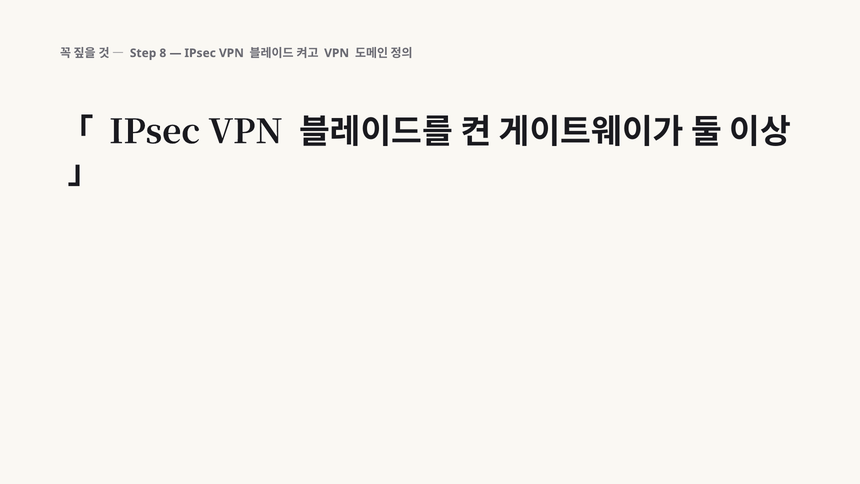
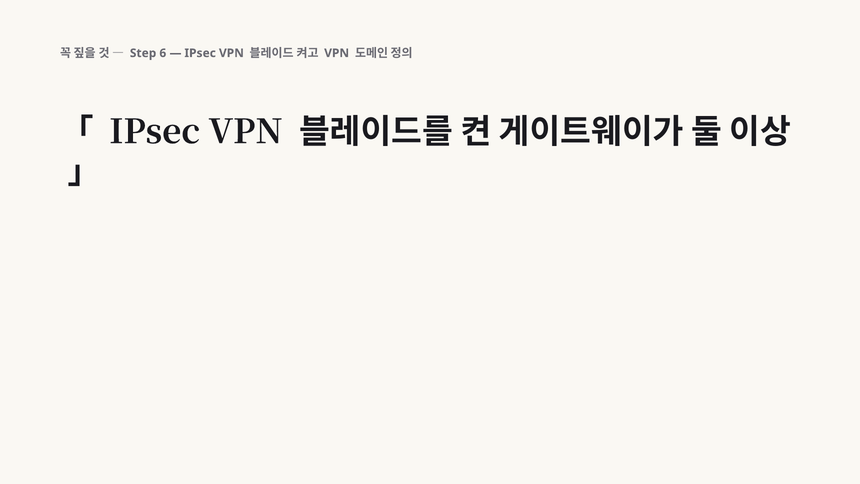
8: 8 -> 6
